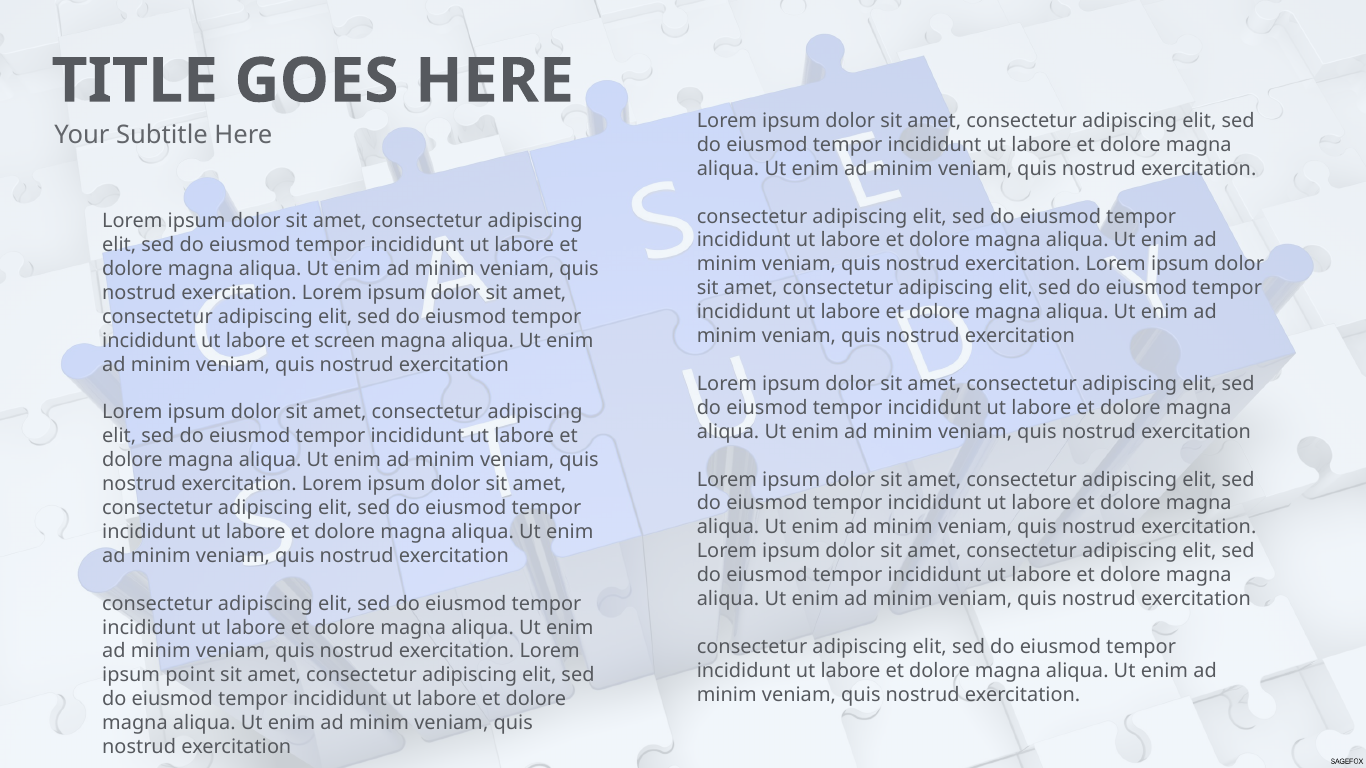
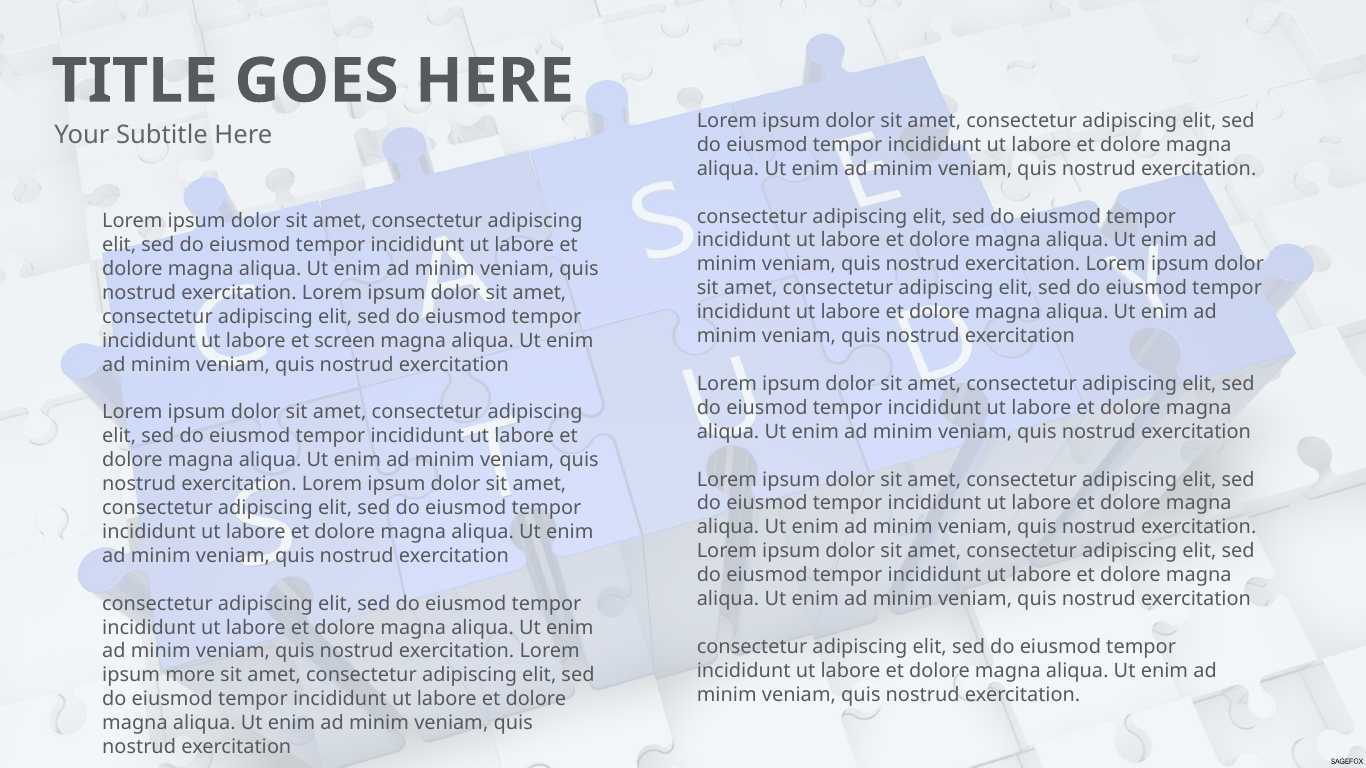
point: point -> more
